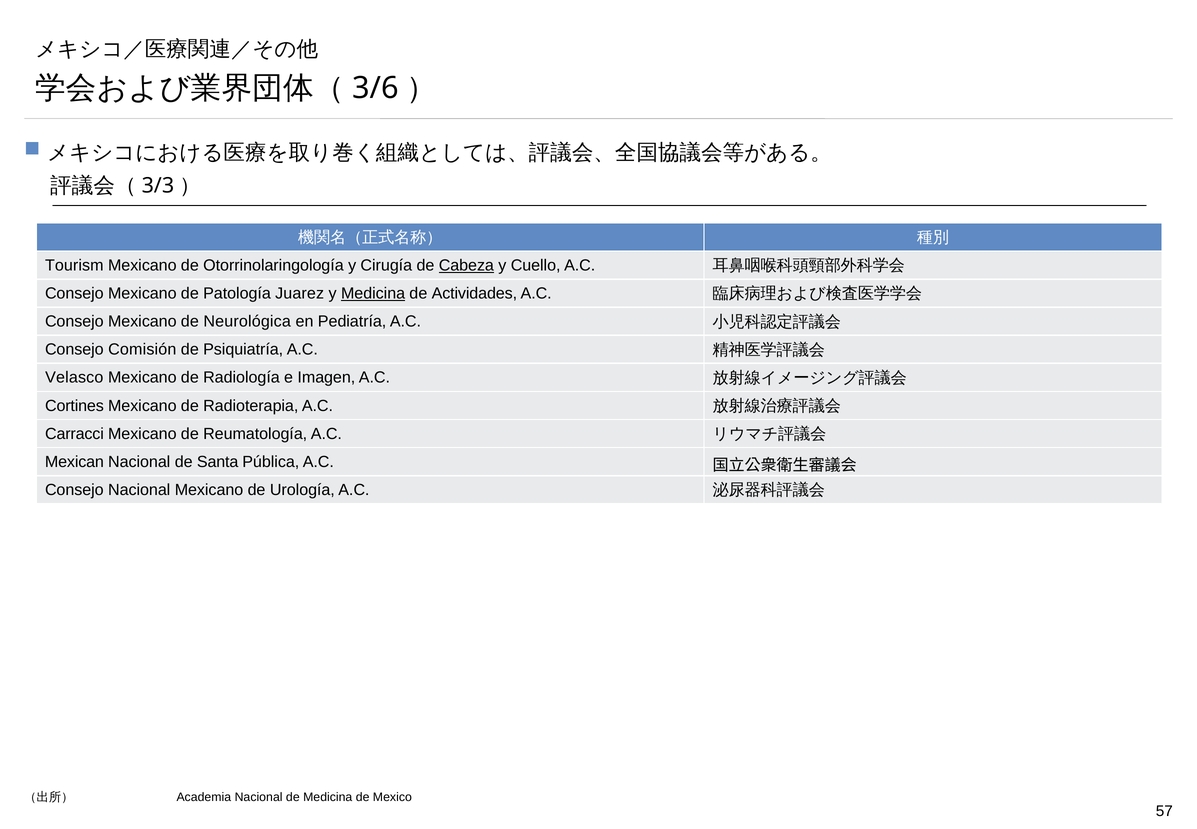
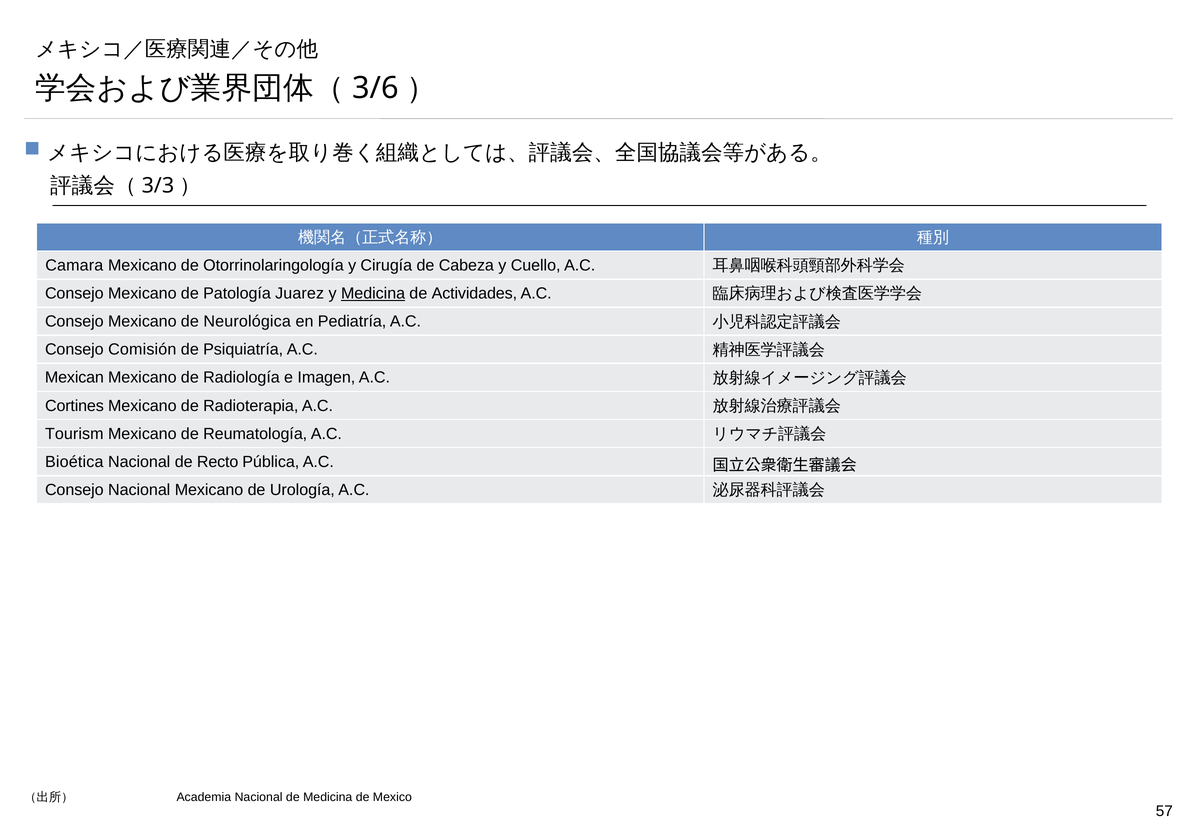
Tourism: Tourism -> Camara
Cabeza underline: present -> none
Velasco: Velasco -> Mexican
Carracci: Carracci -> Tourism
Mexican: Mexican -> Bioética
Santa: Santa -> Recto
